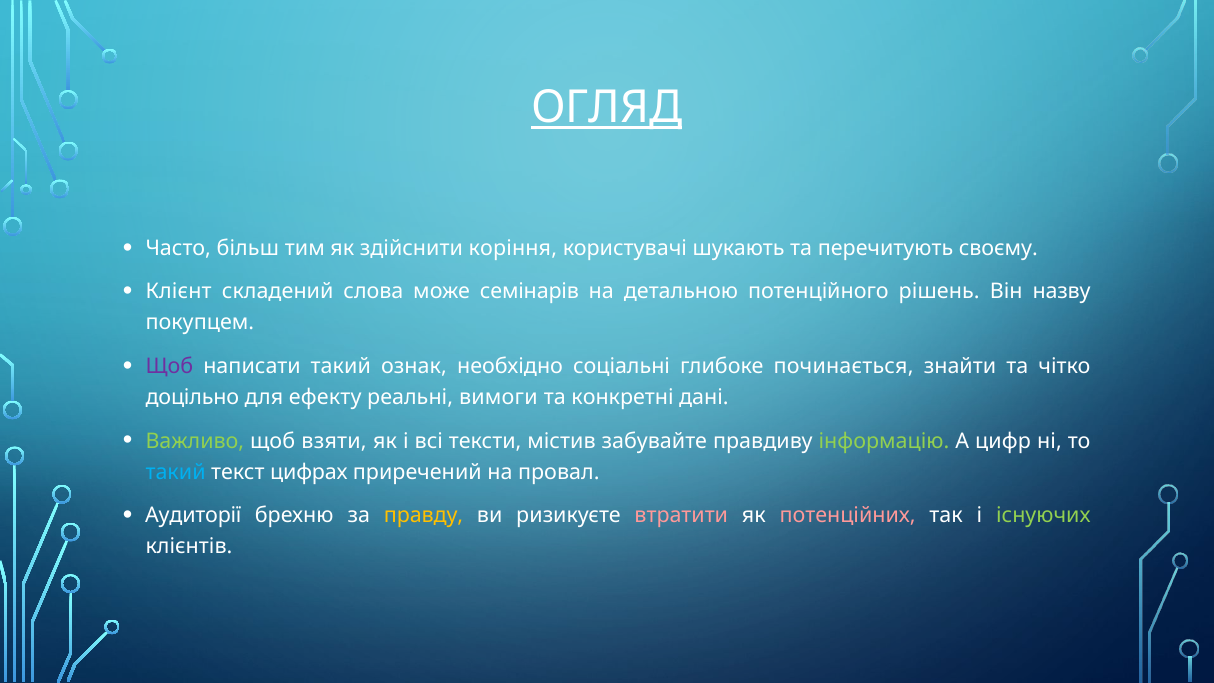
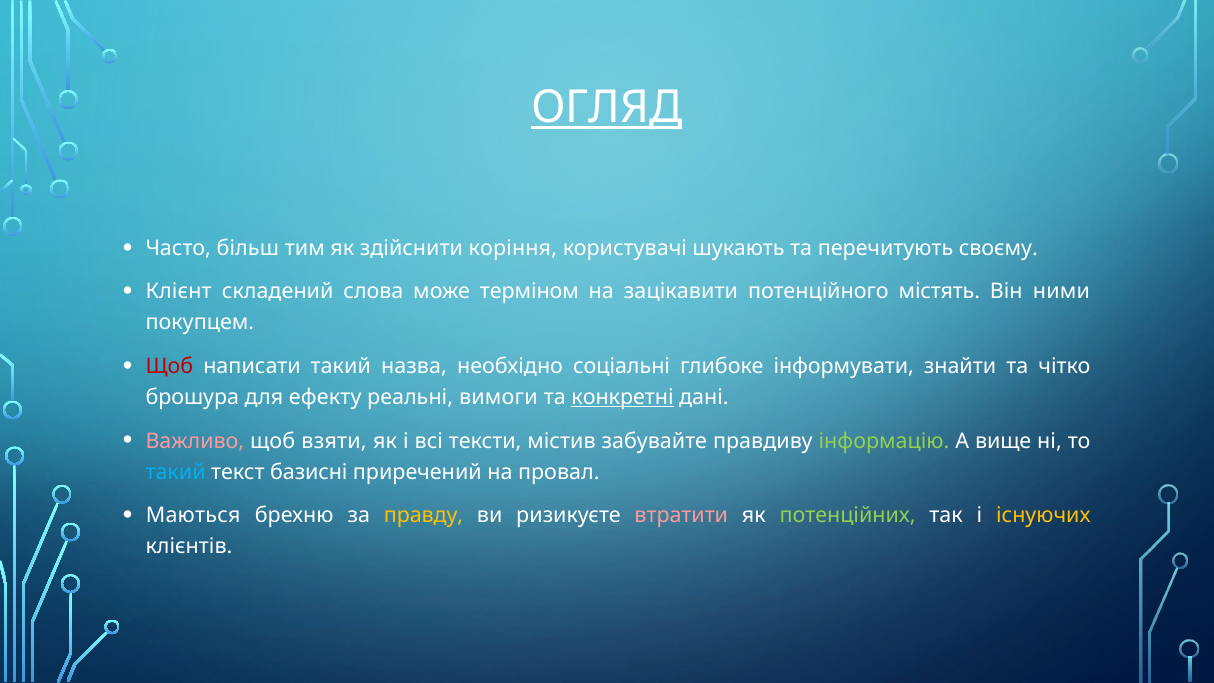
семінарів: семінарів -> терміном
детальною: детальною -> зацікавити
рішень: рішень -> містять
назву: назву -> ними
Щоб at (169, 366) colour: purple -> red
ознак: ознак -> назва
починається: починається -> інформувати
доцільно: доцільно -> брошура
конкретні underline: none -> present
Важливо colour: light green -> pink
цифр: цифр -> вище
цифрах: цифрах -> базисні
Аудиторії: Аудиторії -> Маються
потенційних colour: pink -> light green
існуючих colour: light green -> yellow
